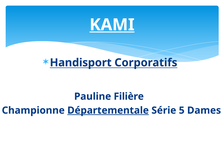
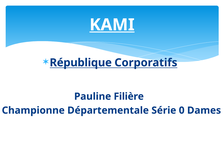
Handisport: Handisport -> République
Départementale underline: present -> none
5: 5 -> 0
